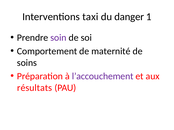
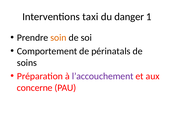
soin colour: purple -> orange
maternité: maternité -> périnatals
résultats: résultats -> concerne
